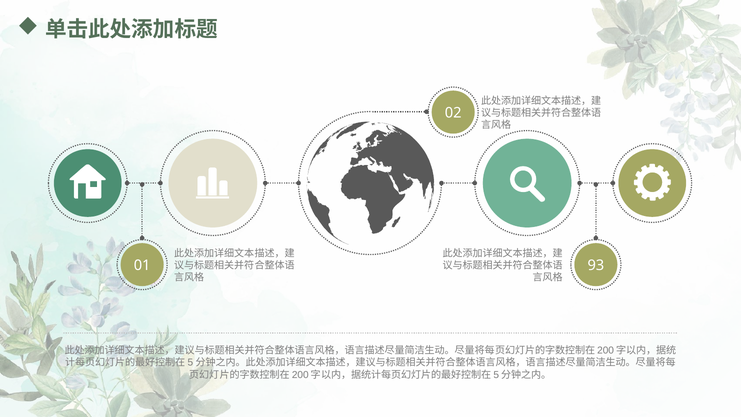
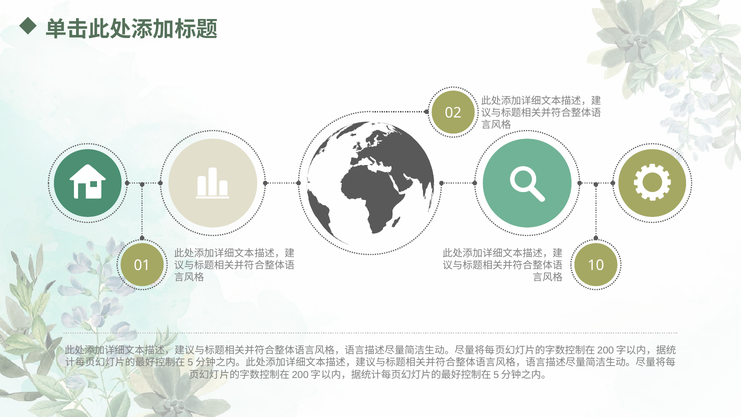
93: 93 -> 10
